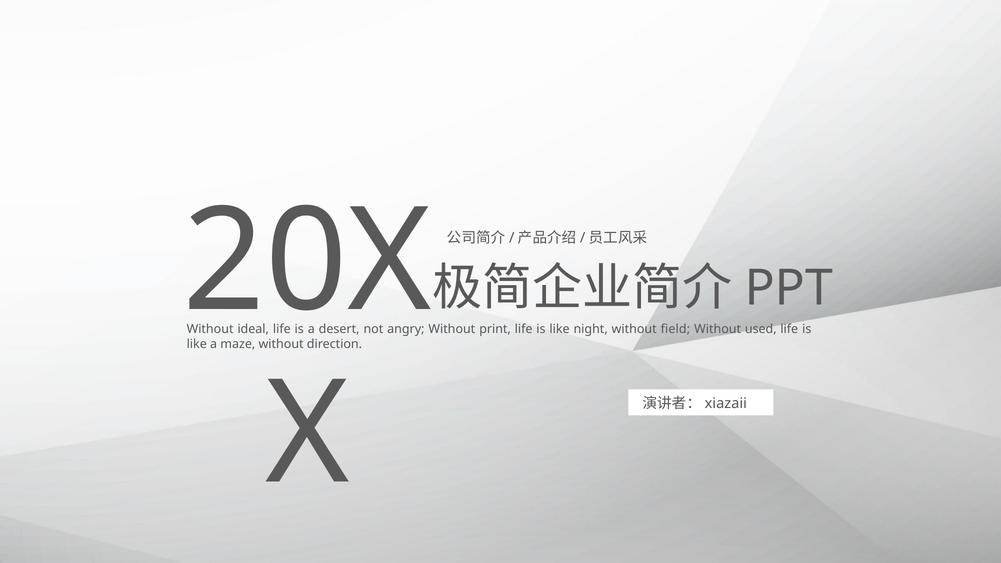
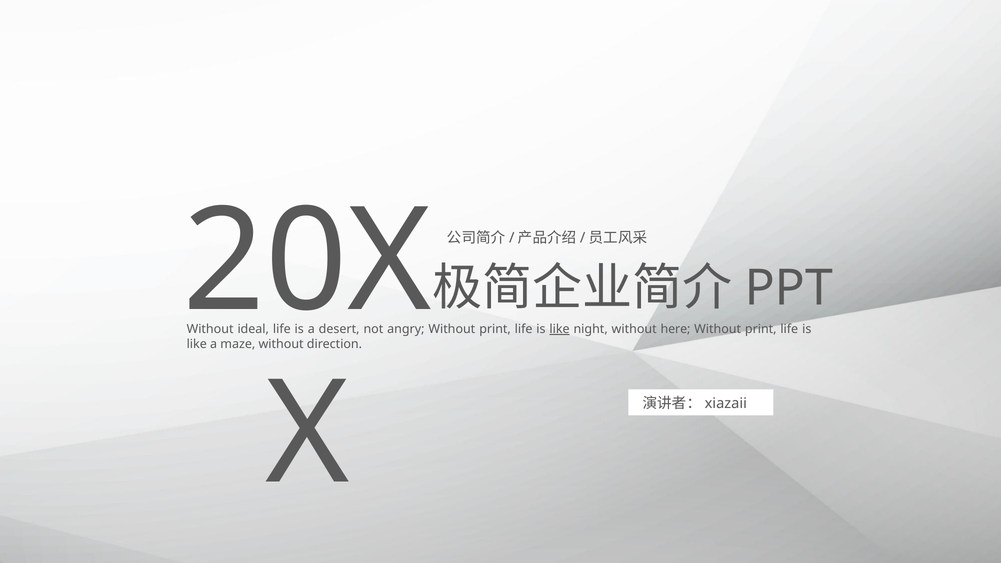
like at (560, 329) underline: none -> present
field: field -> here
used at (761, 329): used -> print
